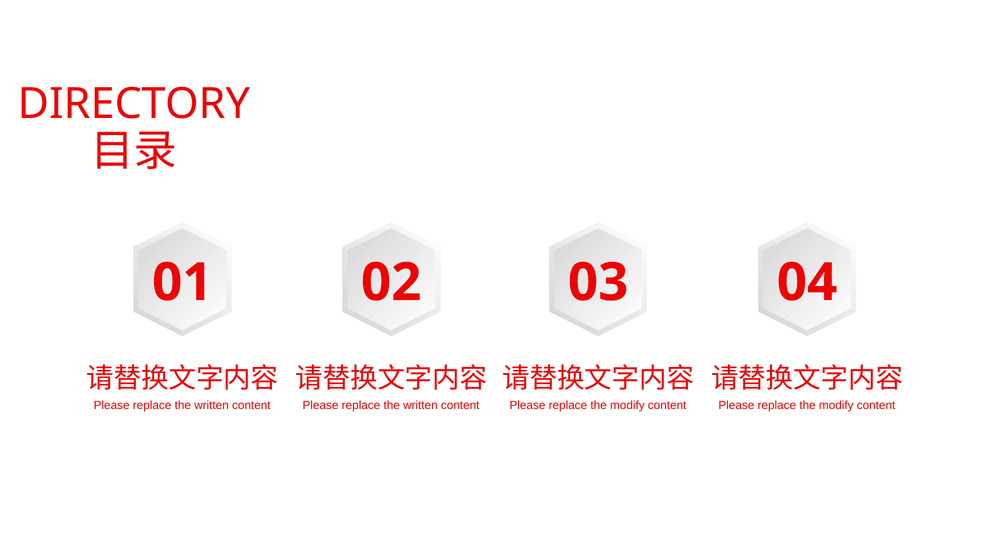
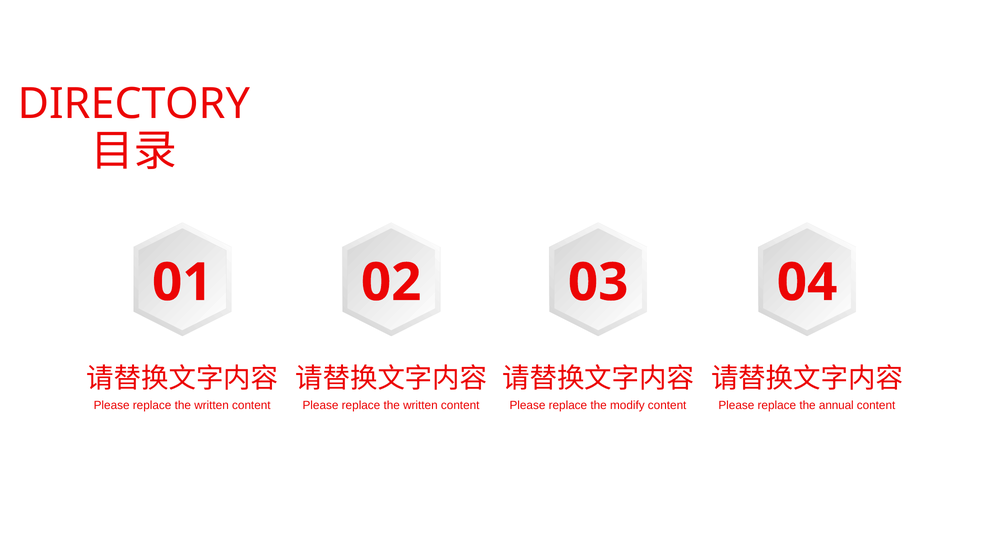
modify at (836, 405): modify -> annual
